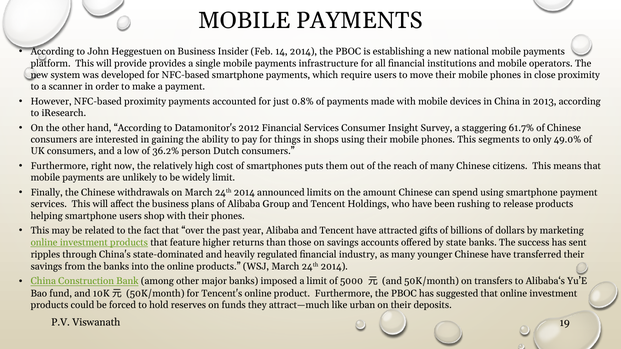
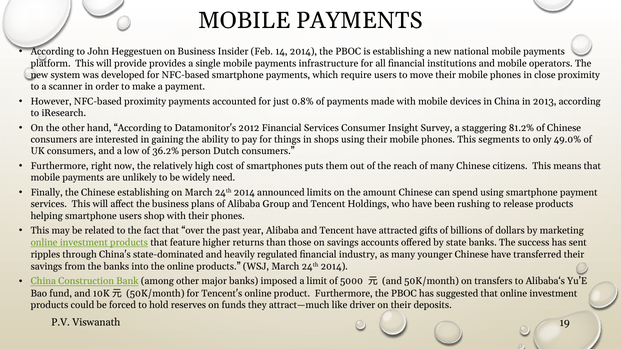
61.7%: 61.7% -> 81.2%
widely limit: limit -> need
Chinese withdrawals: withdrawals -> establishing
urban: urban -> driver
